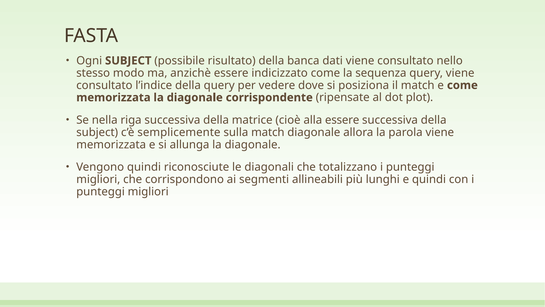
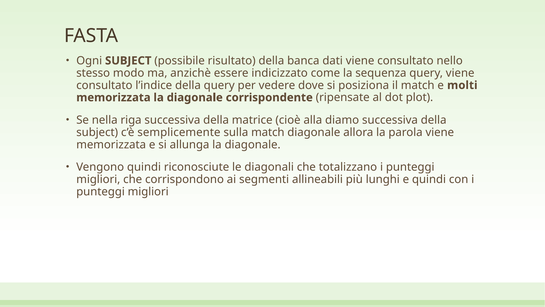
e come: come -> molti
alla essere: essere -> diamo
